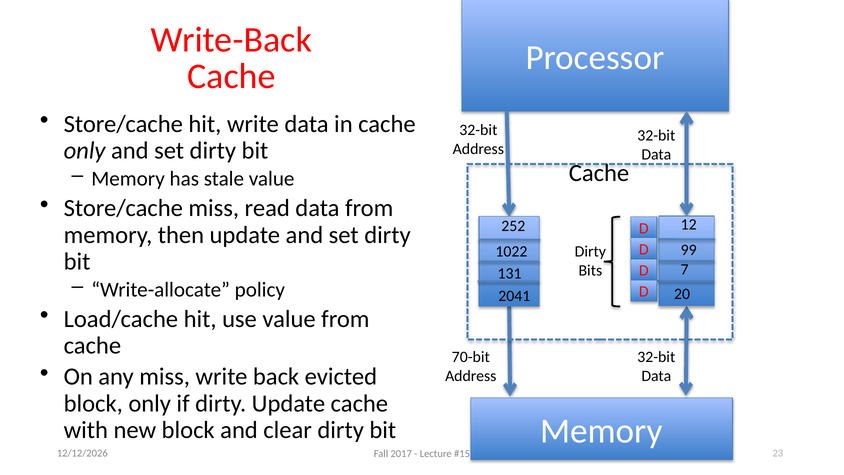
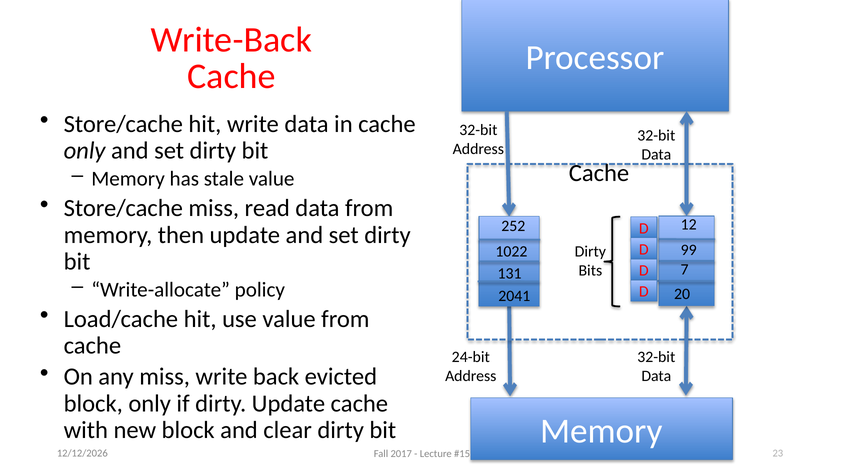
70-bit: 70-bit -> 24-bit
